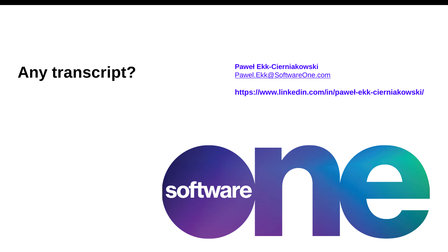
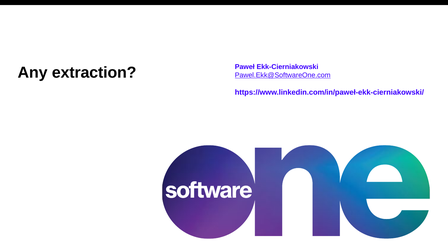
transcript: transcript -> extraction
